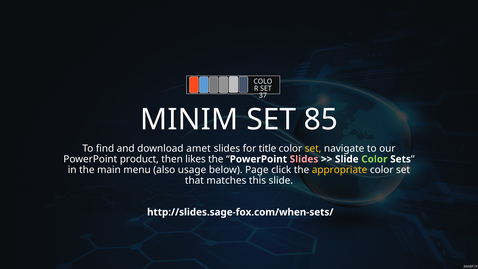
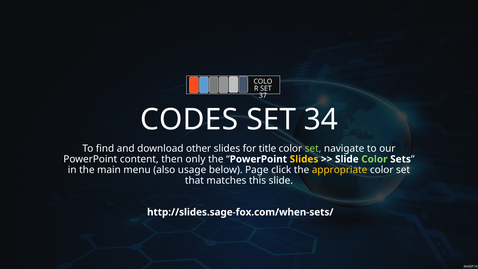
MINIM: MINIM -> CODES
85: 85 -> 34
amet: amet -> other
set at (313, 148) colour: yellow -> light green
product: product -> content
likes: likes -> only
Slides at (304, 159) colour: pink -> yellow
